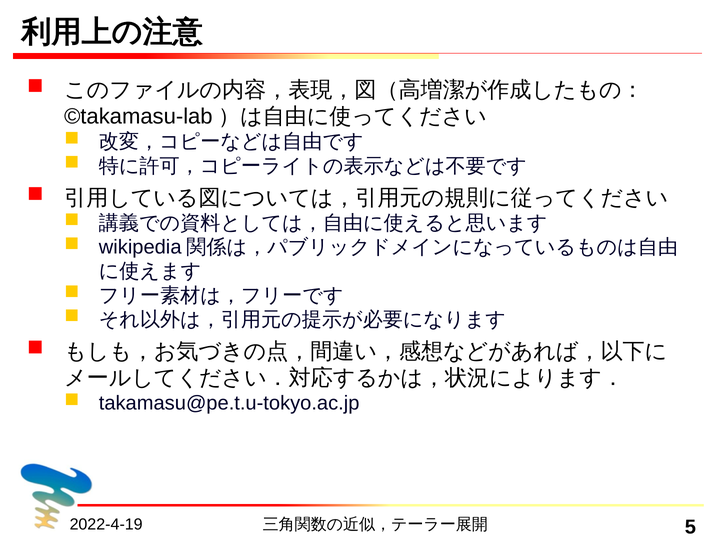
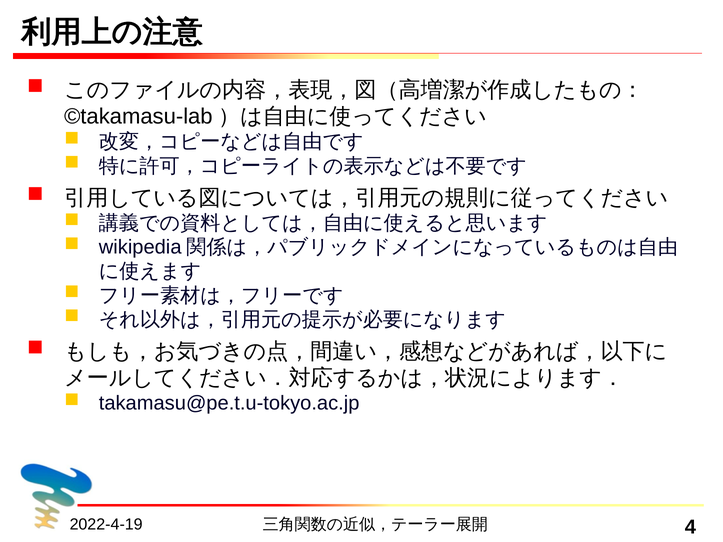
5: 5 -> 4
